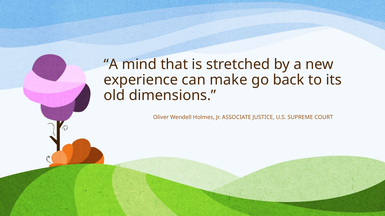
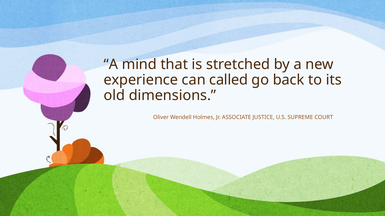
make: make -> called
